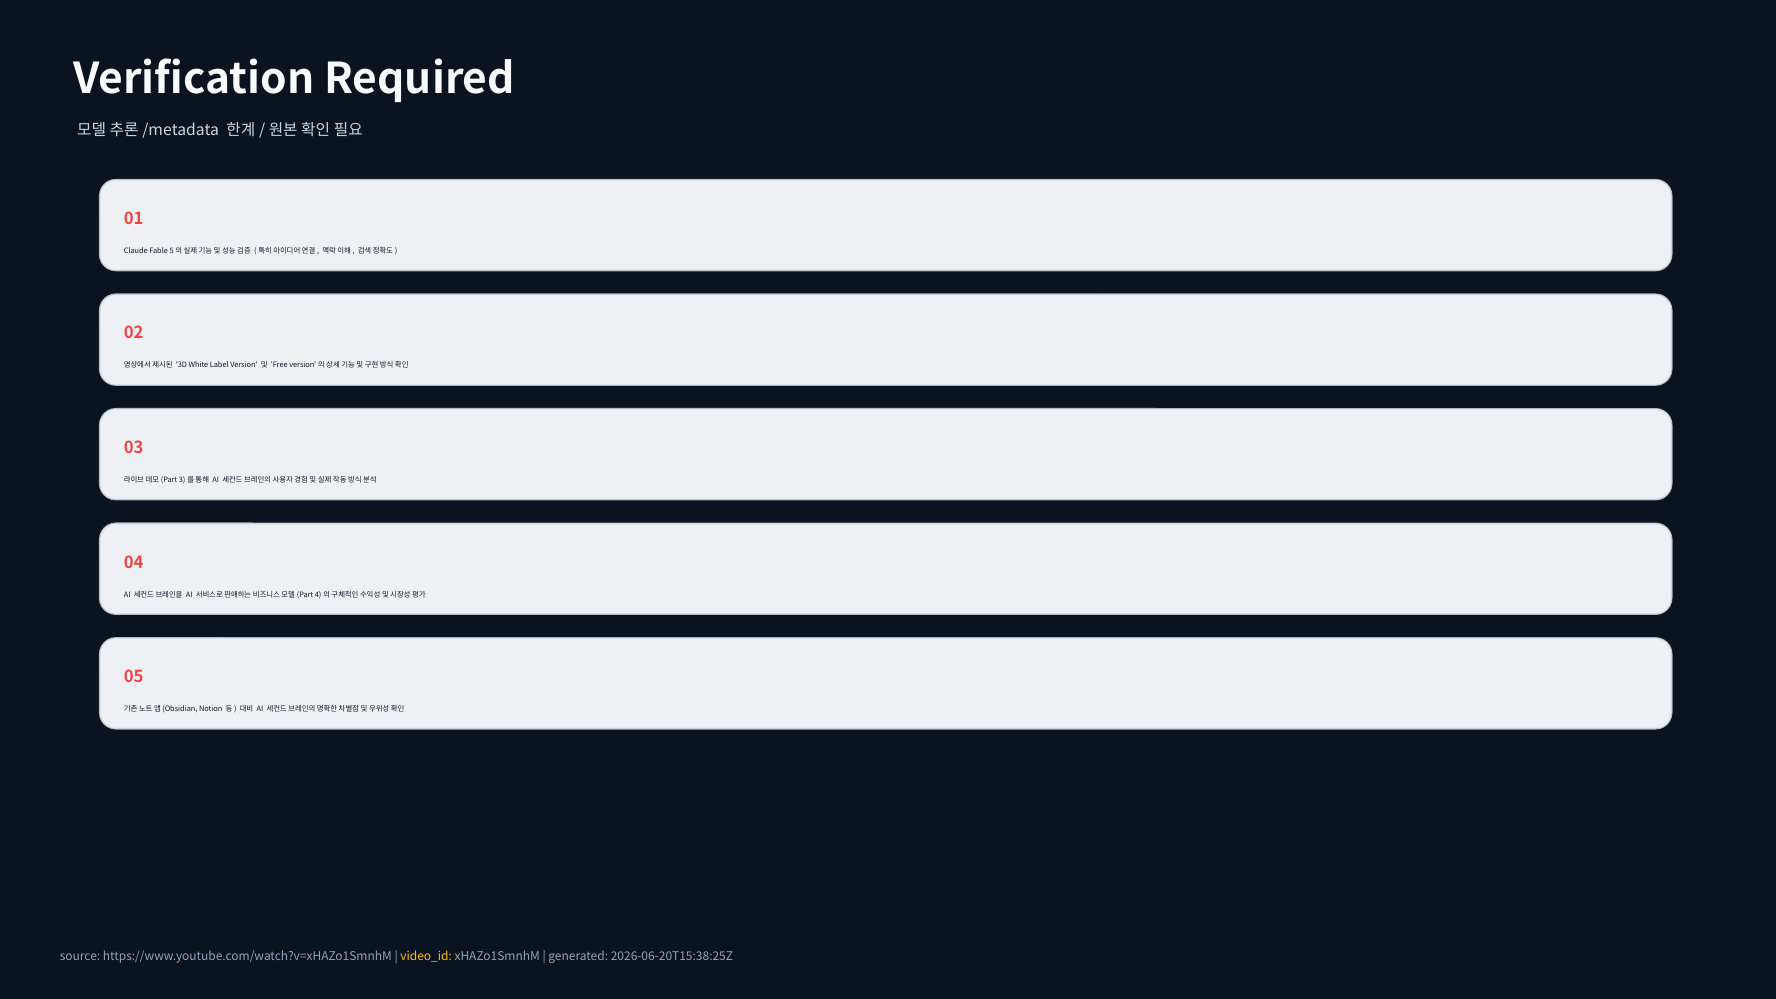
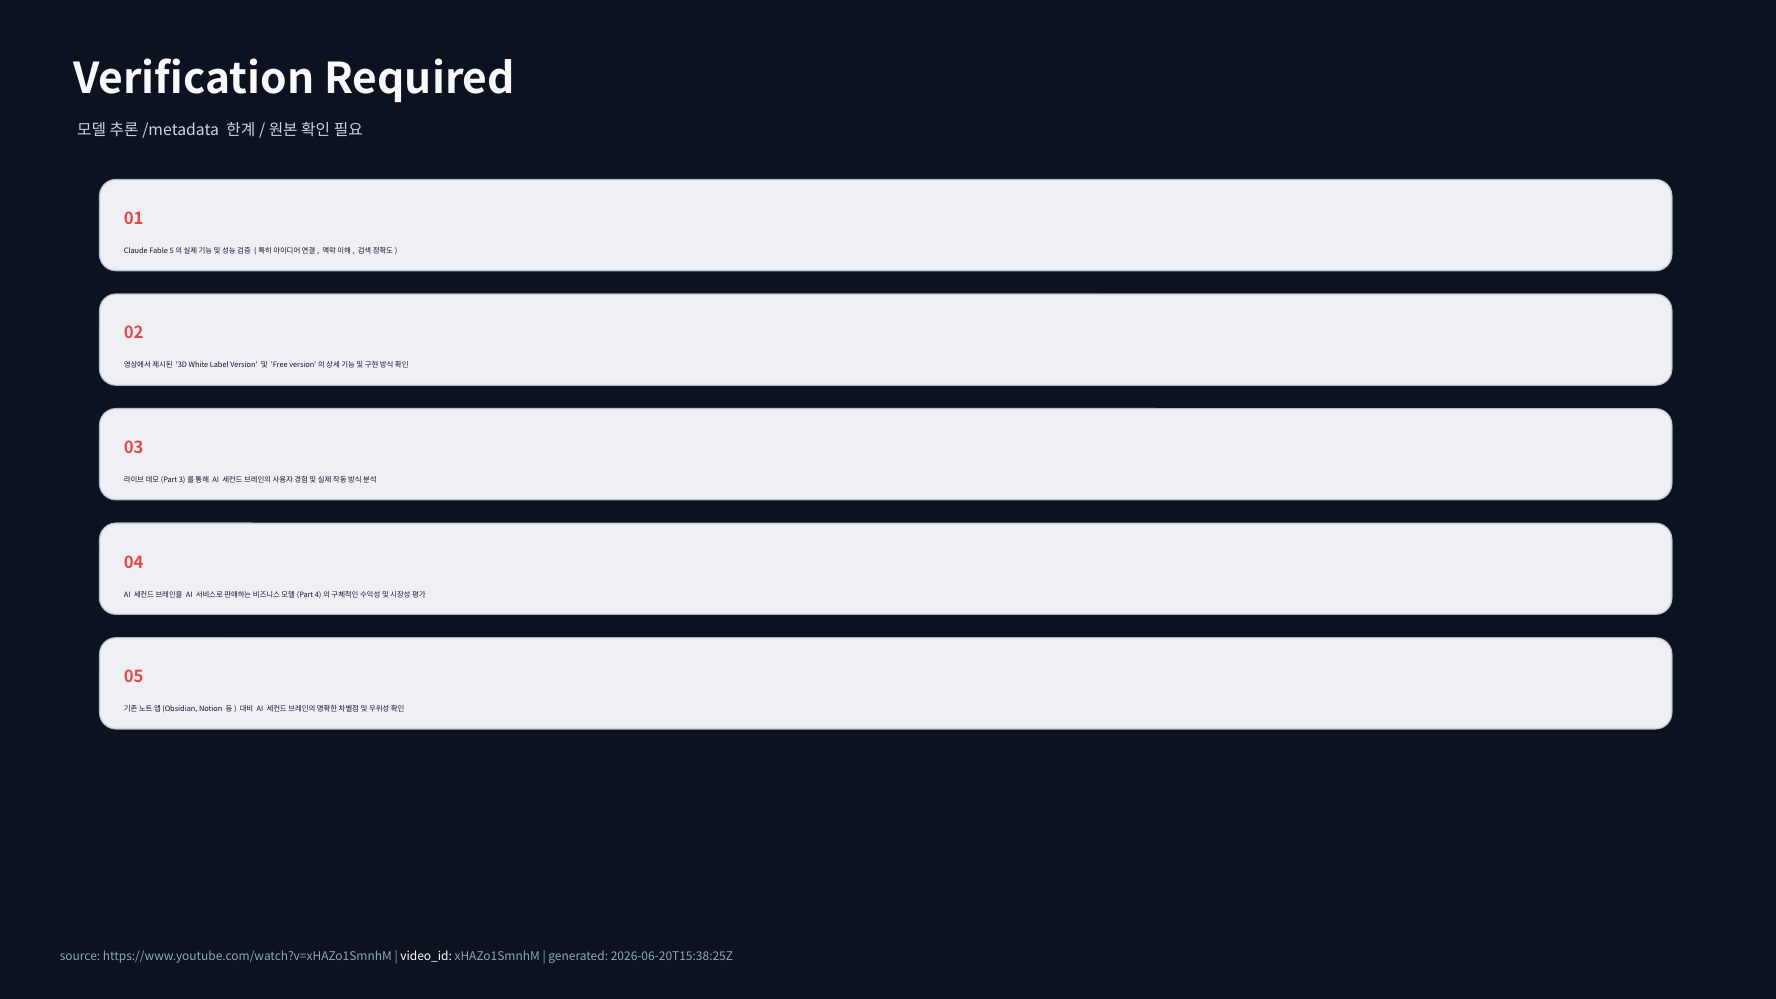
video_id colour: yellow -> white
